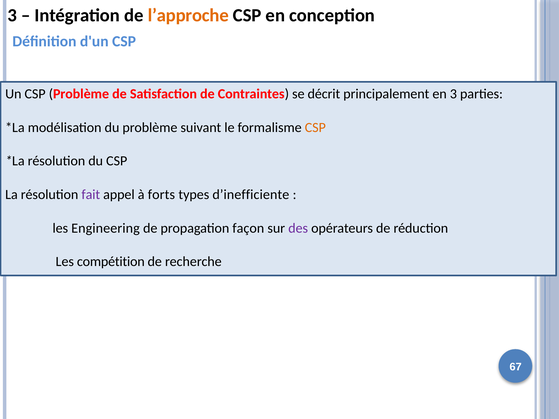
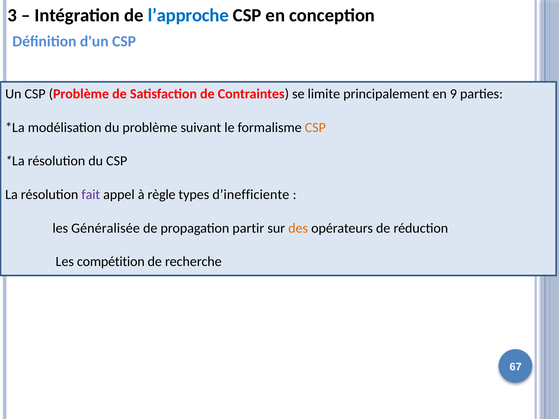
l’approche colour: orange -> blue
décrit: décrit -> limite
en 3: 3 -> 9
forts: forts -> règle
Engineering: Engineering -> Généralisée
façon: façon -> partir
des colour: purple -> orange
